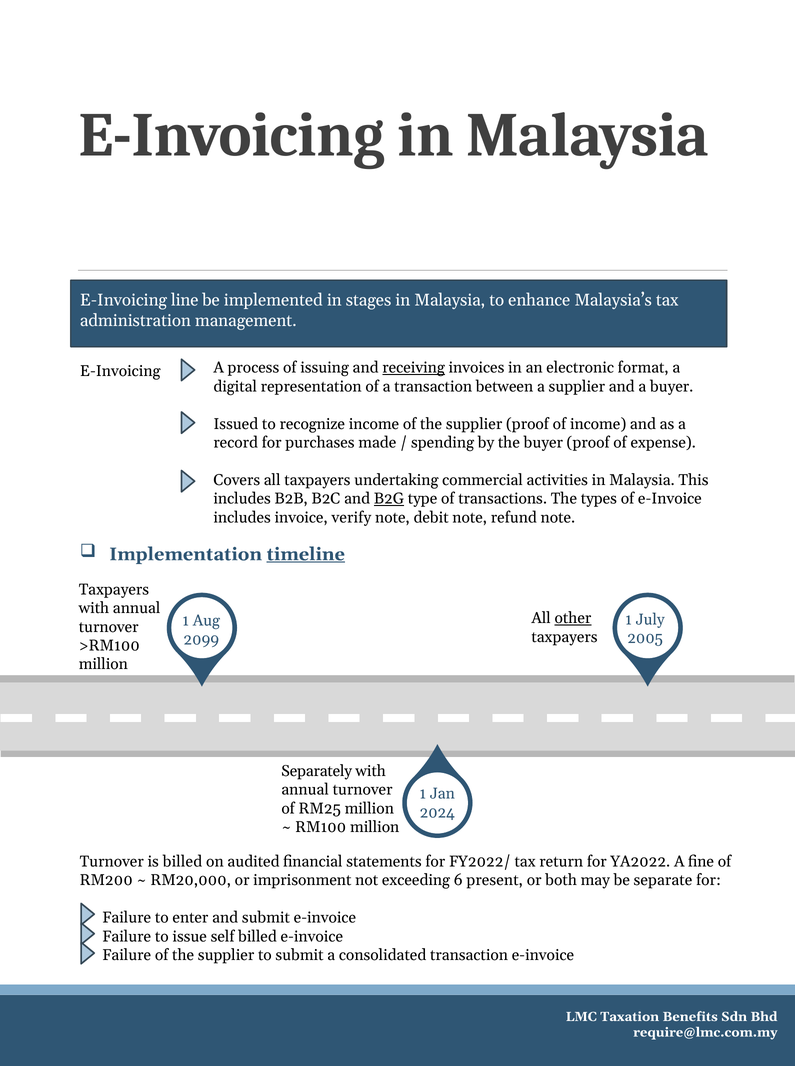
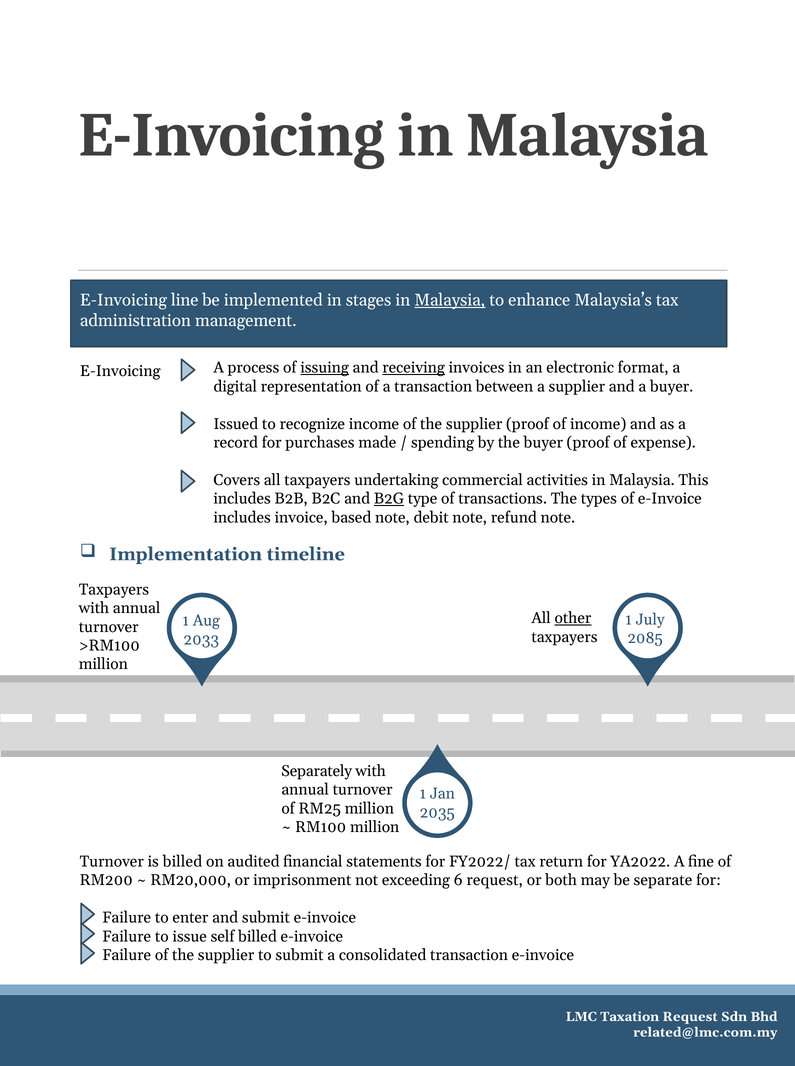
Malaysia at (450, 300) underline: none -> present
issuing underline: none -> present
verify: verify -> based
timeline underline: present -> none
2005: 2005 -> 2085
2099: 2099 -> 2033
2024: 2024 -> 2035
6 present: present -> request
Taxation Benefits: Benefits -> Request
require@lmc.com.my: require@lmc.com.my -> related@lmc.com.my
